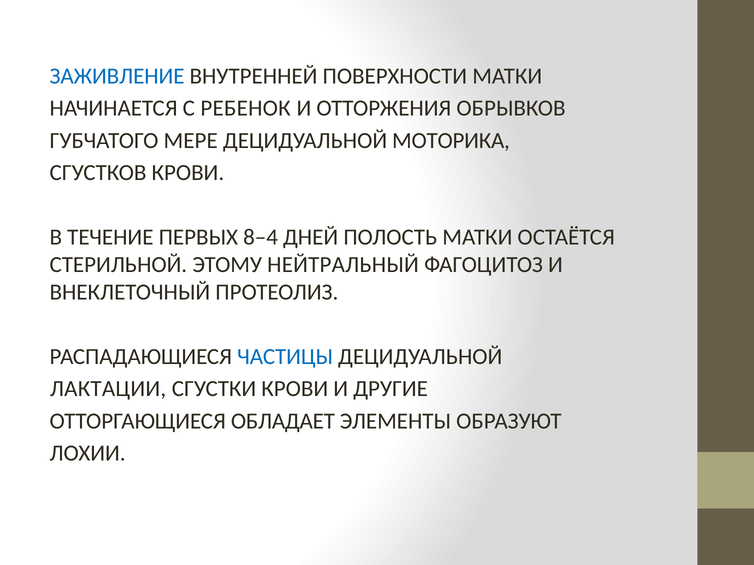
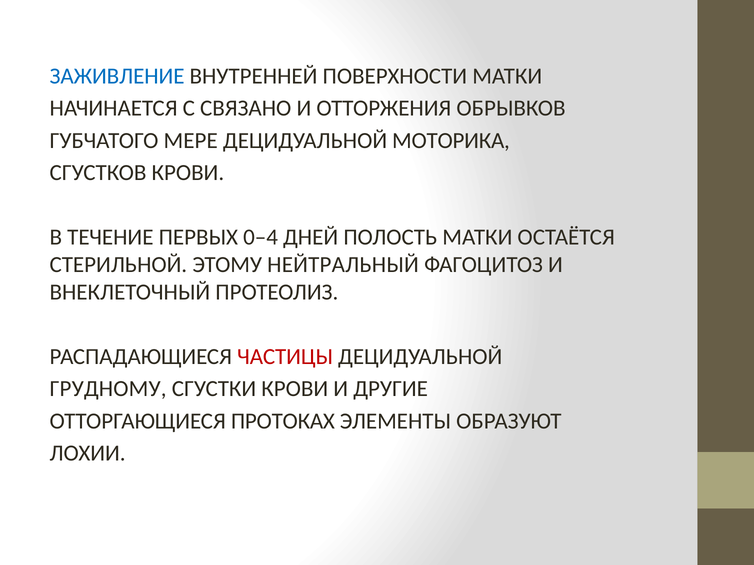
РЕБЕНОК: РЕБЕНОК -> СВЯЗАНО
8–4: 8–4 -> 0–4
ЧАСТИЦЫ colour: blue -> red
ЛАКТАЦИИ: ЛАКТАЦИИ -> ГРУДНОМУ
ОБЛАДАЕТ: ОБЛАДАЕТ -> ПРОТОКАХ
